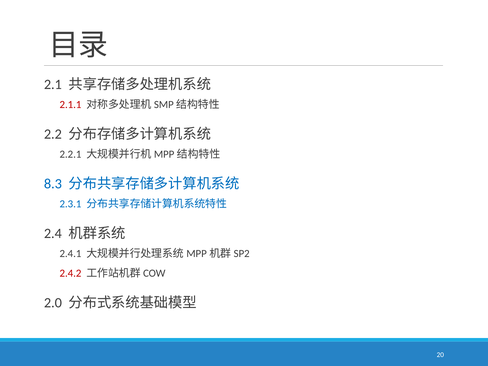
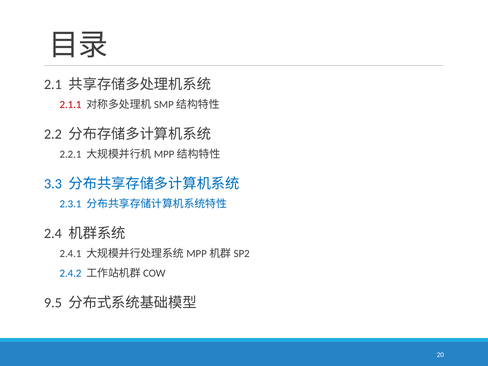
8.3: 8.3 -> 3.3
2.4.2 colour: red -> blue
2.0: 2.0 -> 9.5
